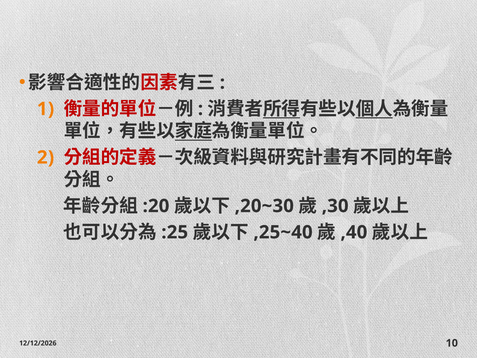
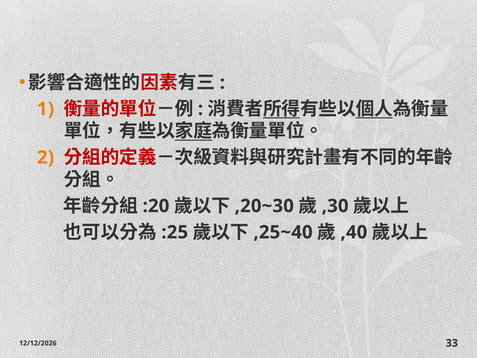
10: 10 -> 33
